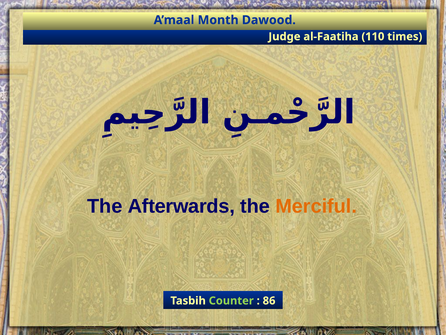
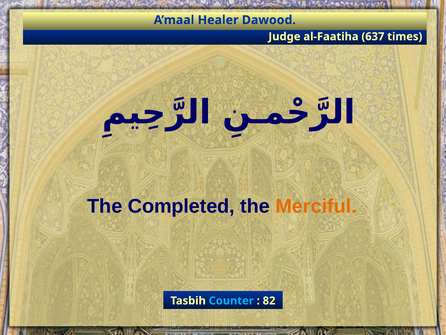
Month: Month -> Healer
110: 110 -> 637
Afterwards: Afterwards -> Completed
Counter colour: light green -> light blue
86: 86 -> 82
